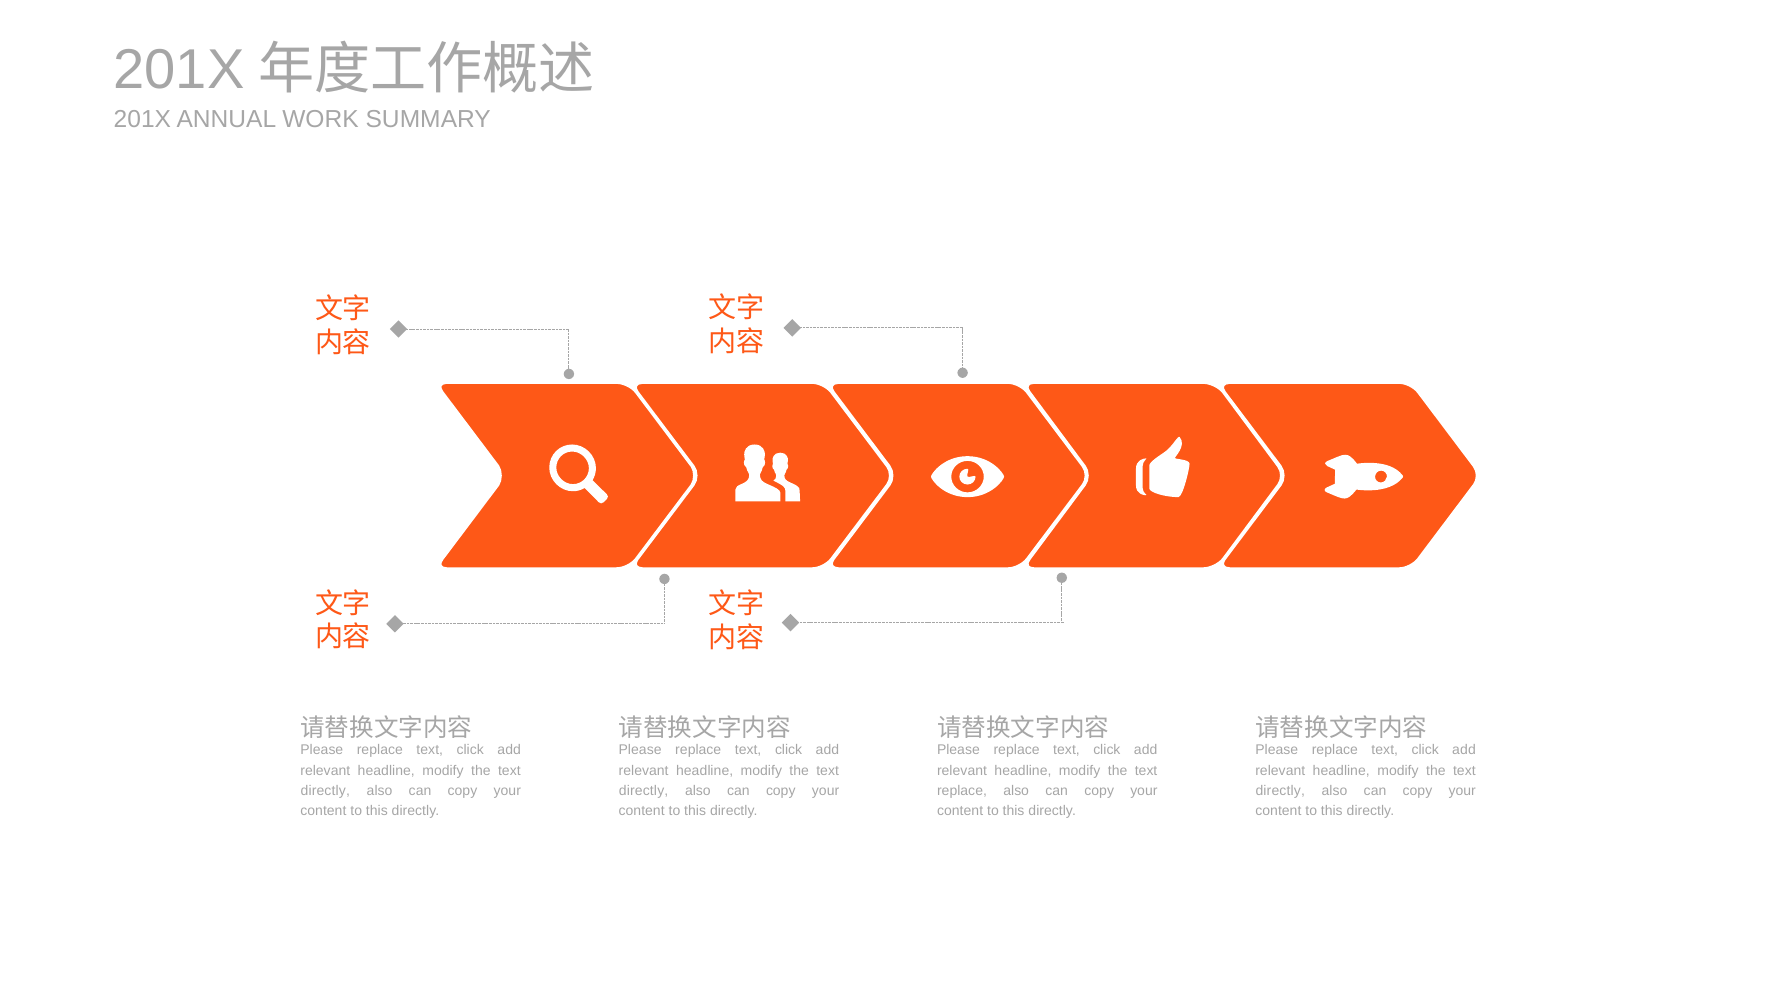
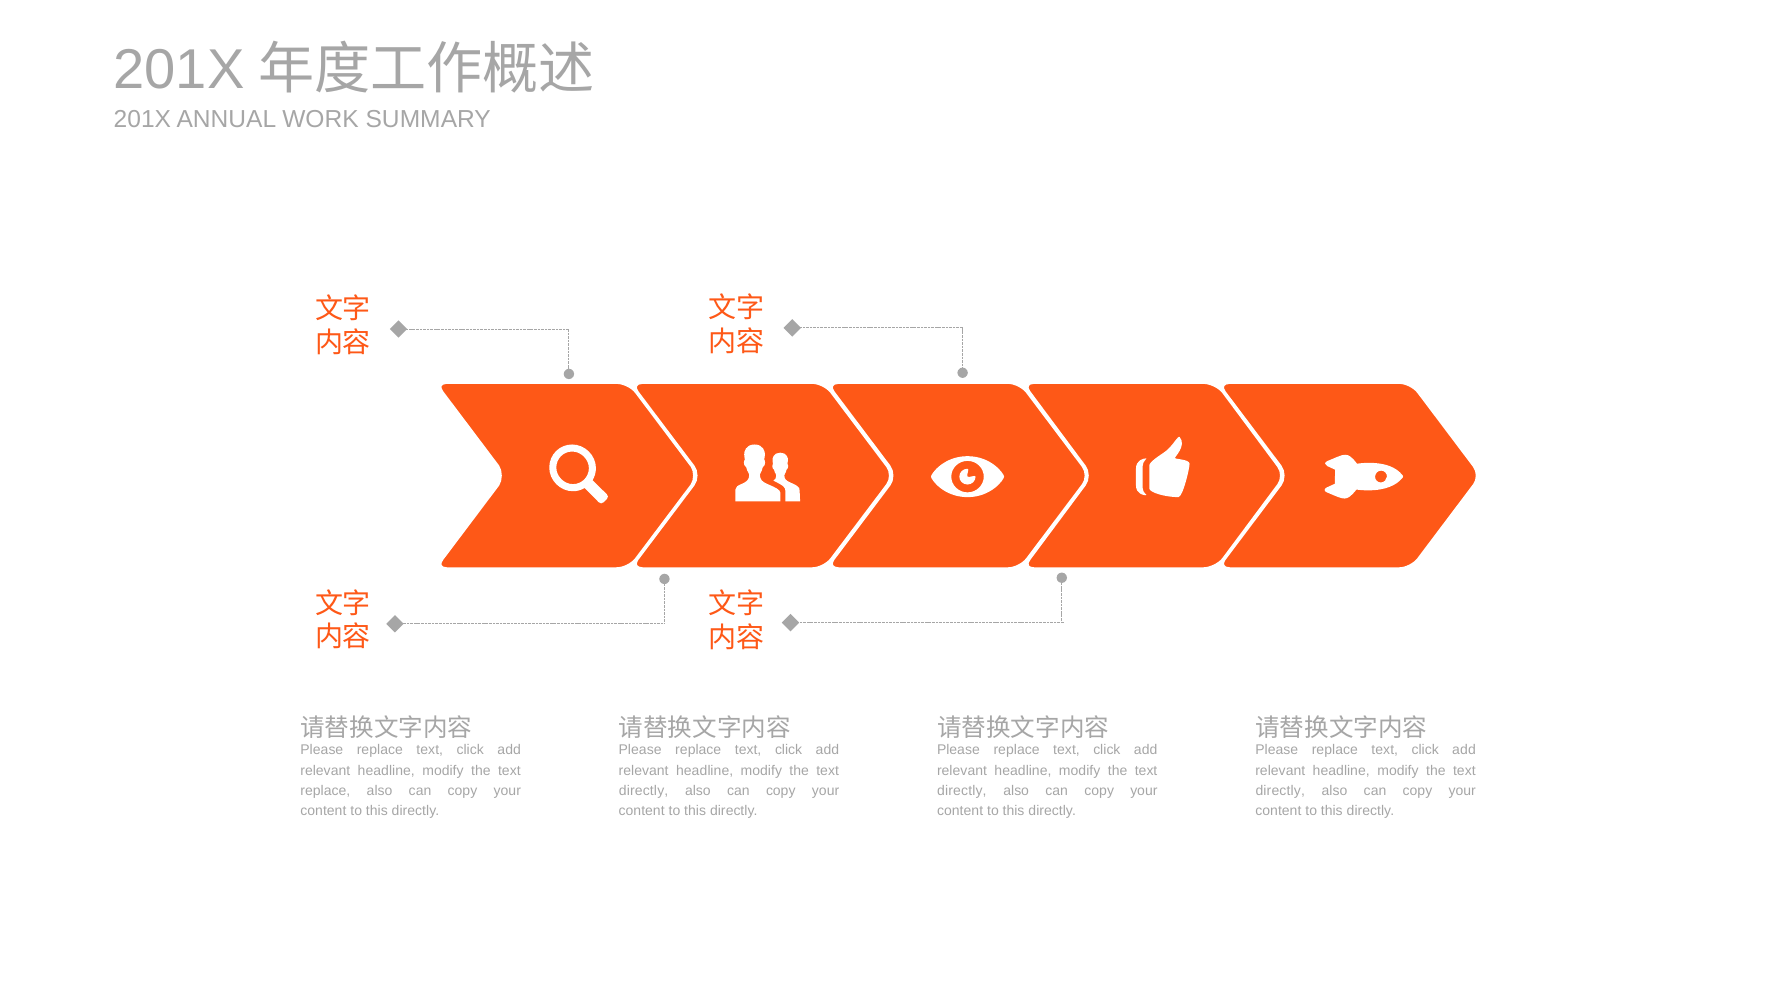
directly at (325, 790): directly -> replace
replace at (962, 790): replace -> directly
